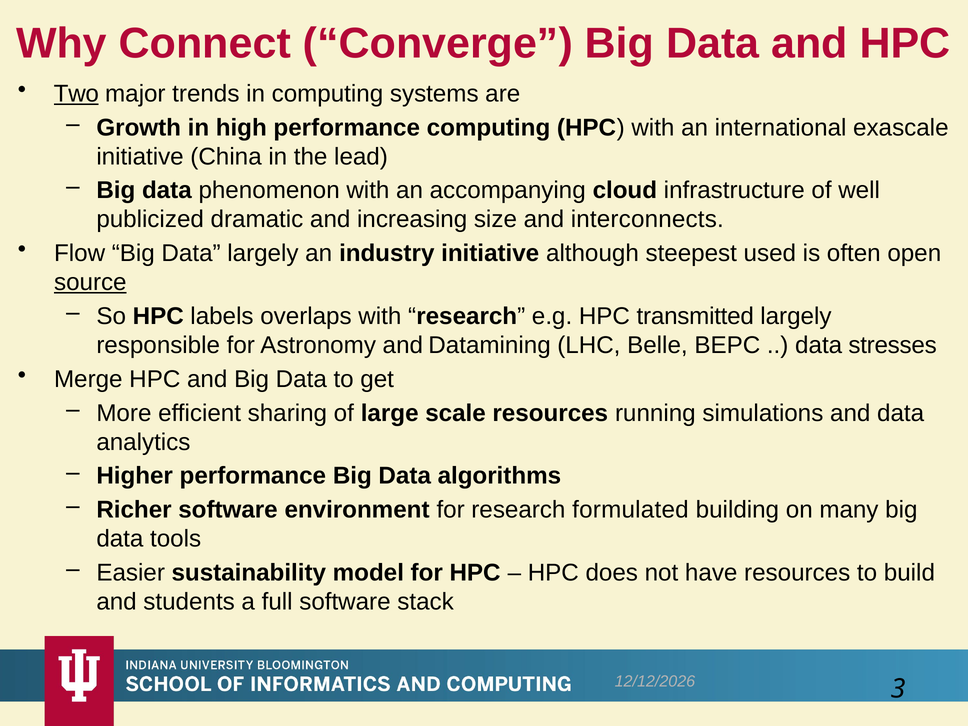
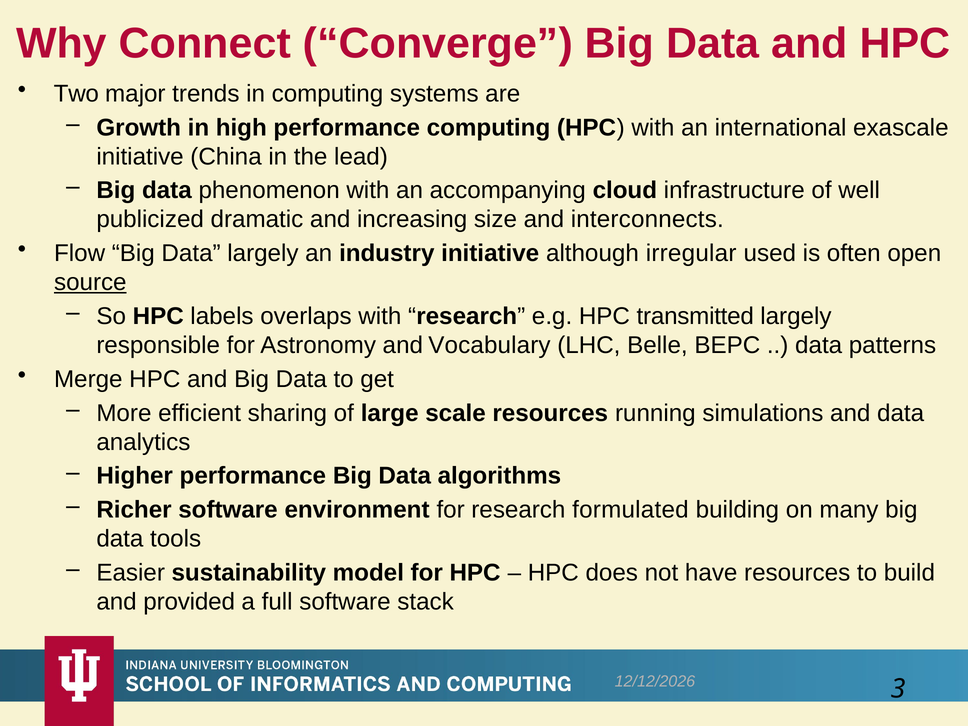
Two underline: present -> none
steepest: steepest -> irregular
Datamining: Datamining -> Vocabulary
stresses: stresses -> patterns
students: students -> provided
